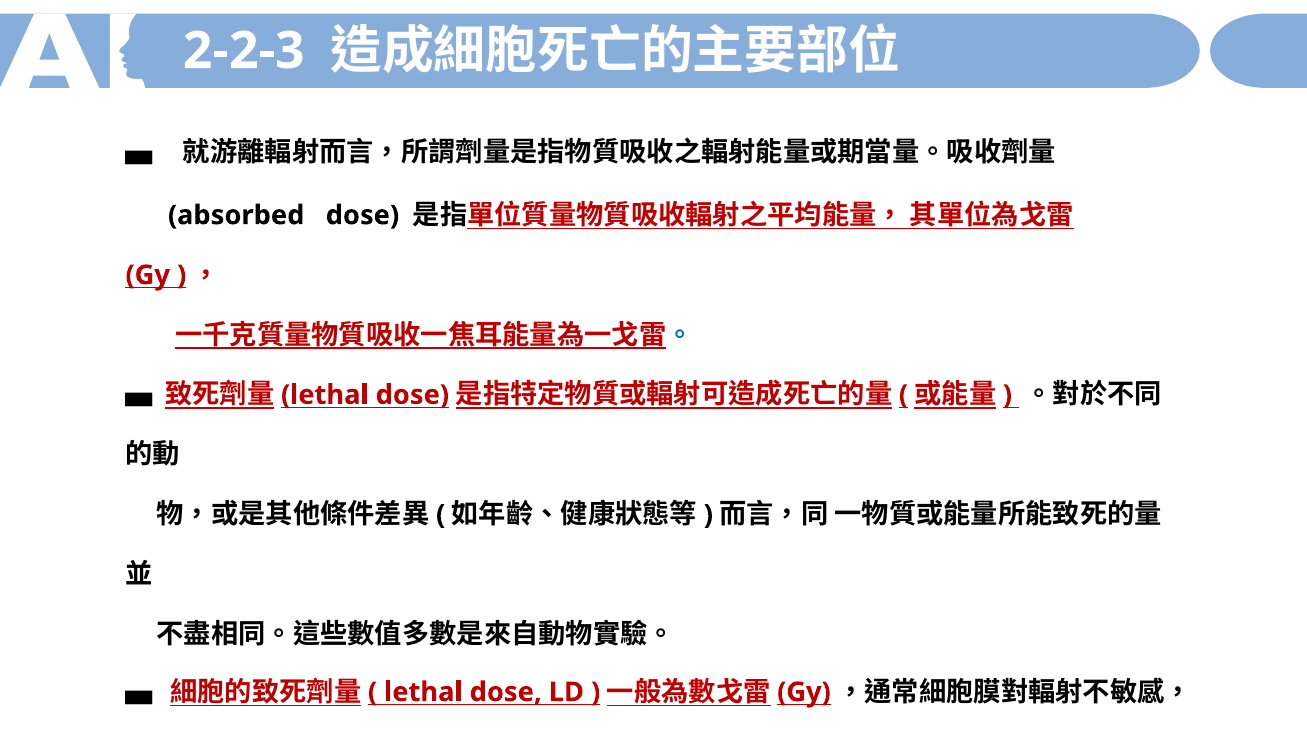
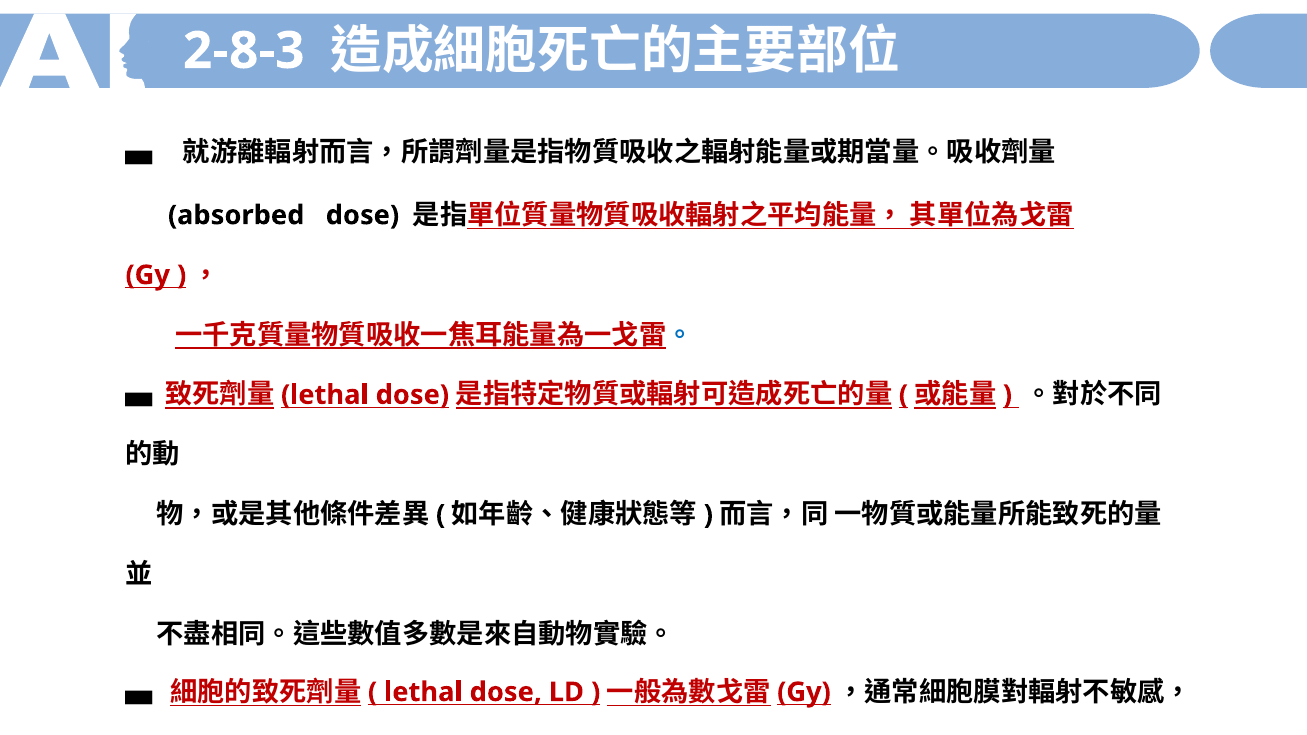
2-2-3: 2-2-3 -> 2-8-3
